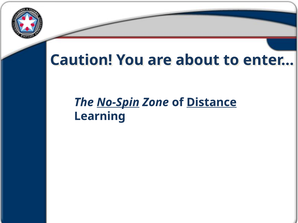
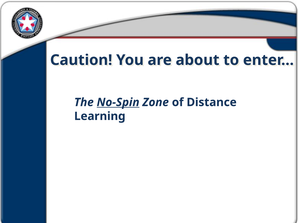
Distance underline: present -> none
